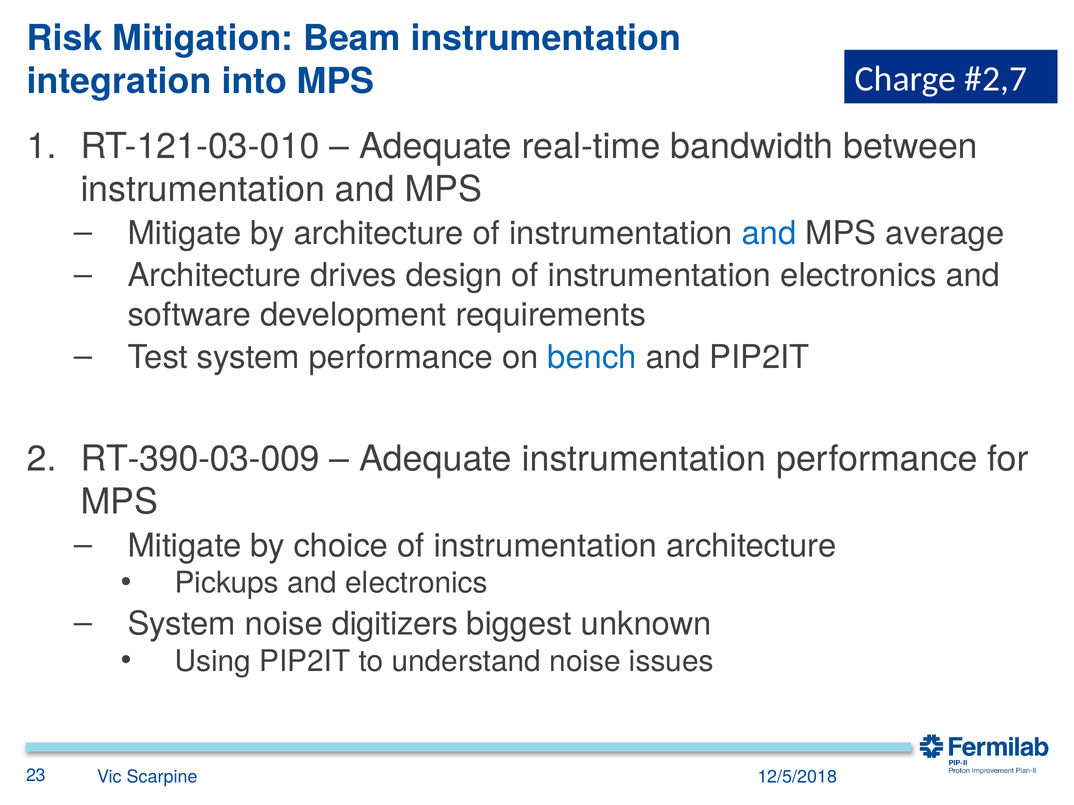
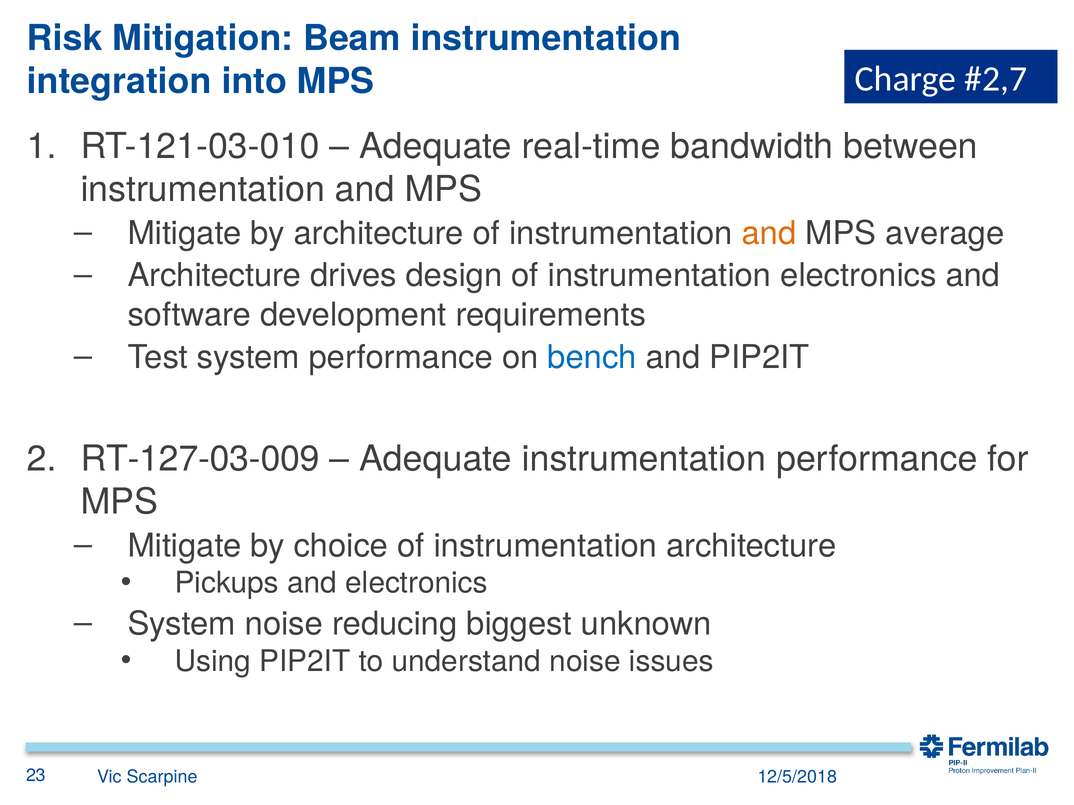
and at (769, 233) colour: blue -> orange
RT-390-03-009: RT-390-03-009 -> RT-127-03-009
digitizers: digitizers -> reducing
